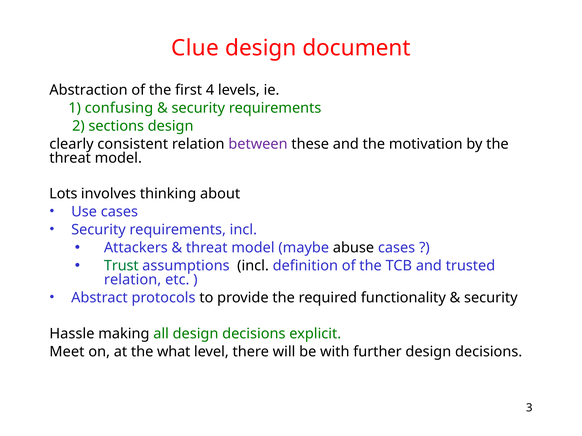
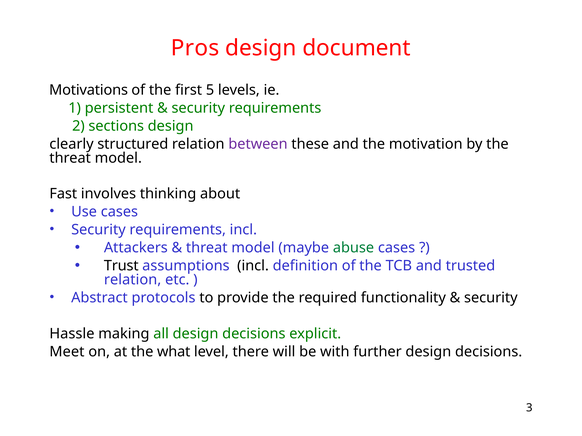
Clue: Clue -> Pros
Abstraction: Abstraction -> Motivations
4: 4 -> 5
confusing: confusing -> persistent
consistent: consistent -> structured
Lots: Lots -> Fast
abuse colour: black -> green
Trust colour: green -> black
